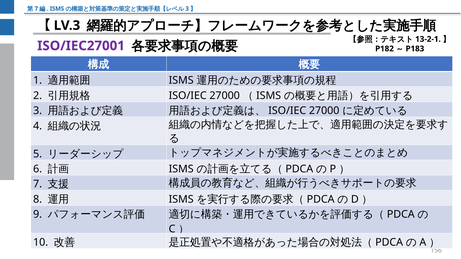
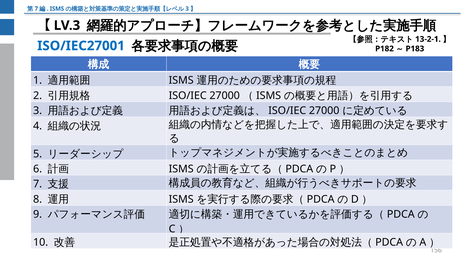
ISO/IEC27001 colour: purple -> blue
